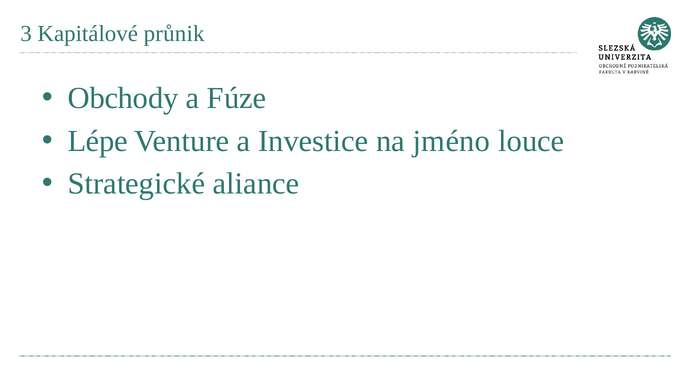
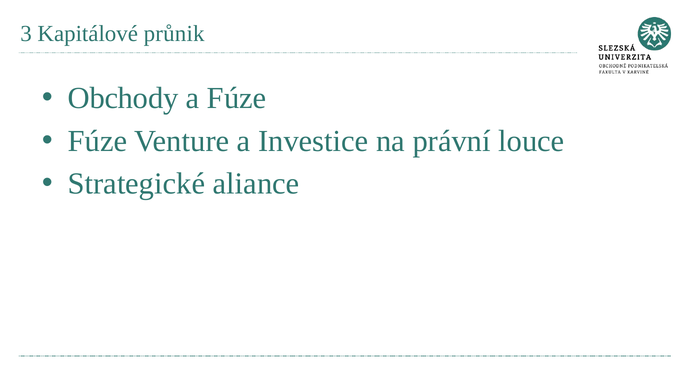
Lépe at (98, 141): Lépe -> Fúze
jméno: jméno -> právní
